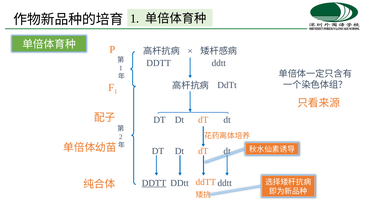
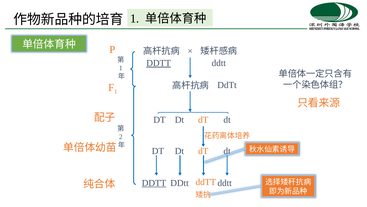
DDTT at (159, 63) underline: none -> present
